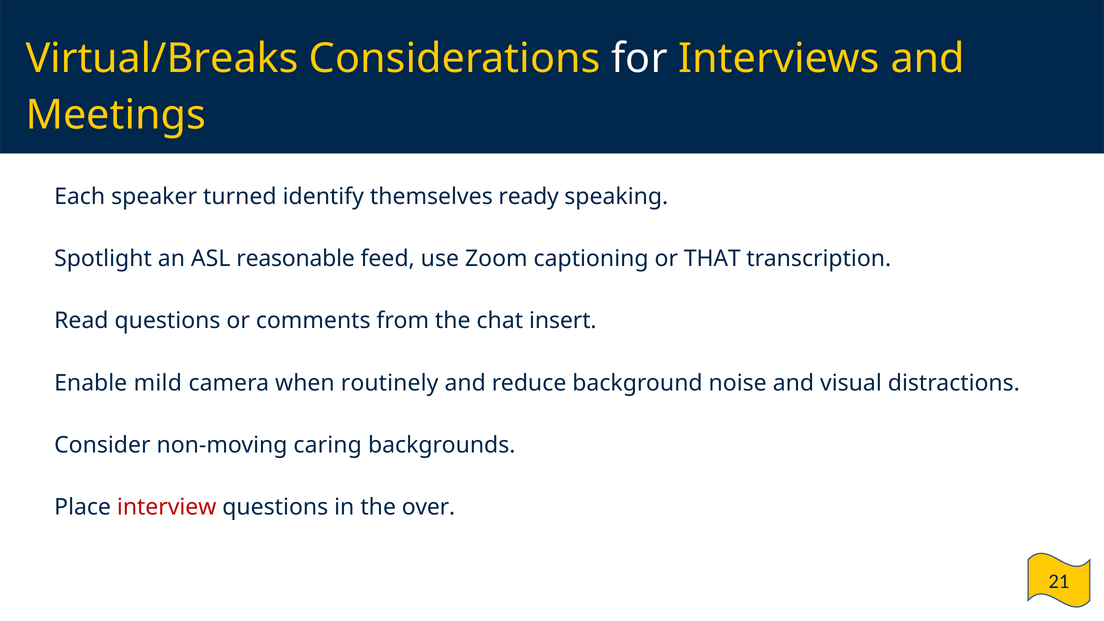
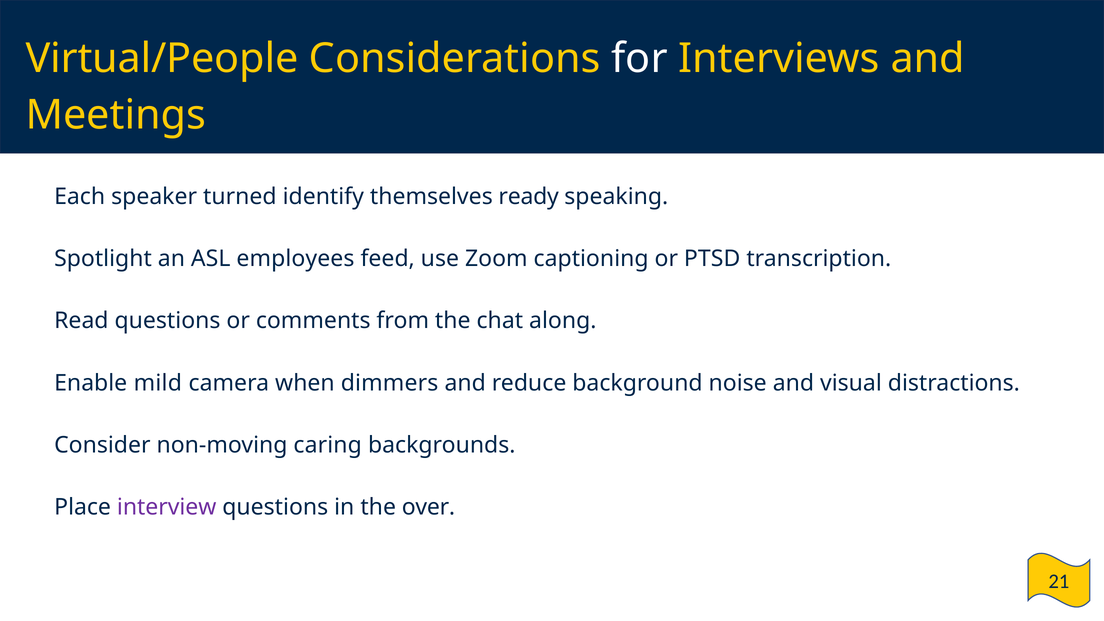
Virtual/Breaks: Virtual/Breaks -> Virtual/People
reasonable: reasonable -> employees
THAT: THAT -> PTSD
insert: insert -> along
routinely: routinely -> dimmers
interview colour: red -> purple
